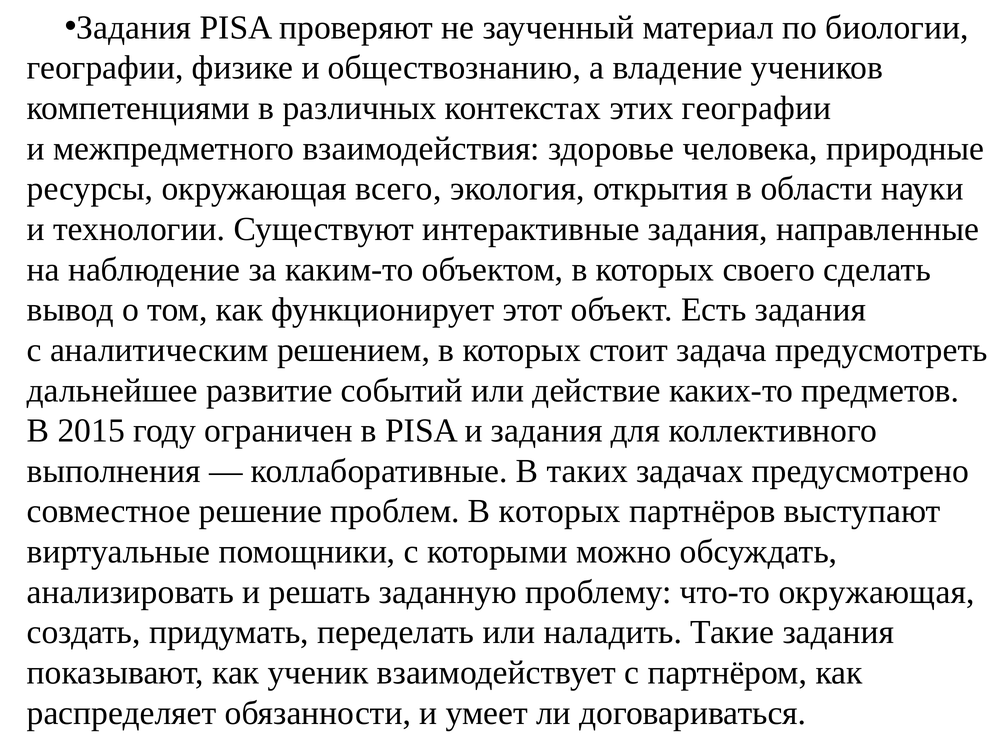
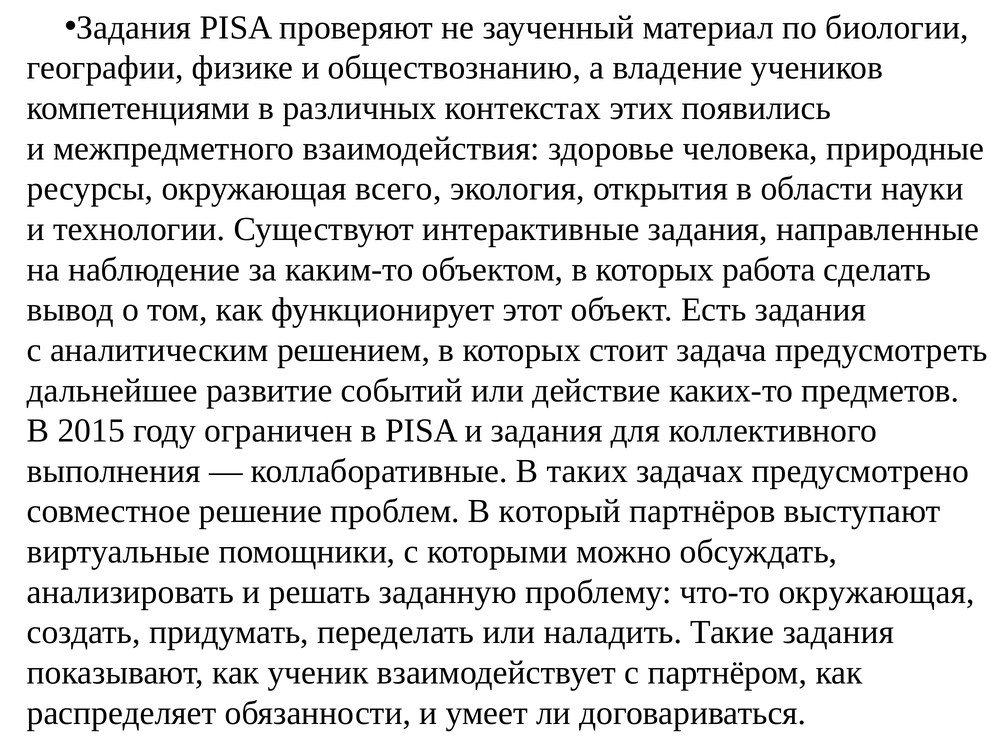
этих географии: географии -> появились
своего: своего -> работа
проблем В которых: которых -> который
